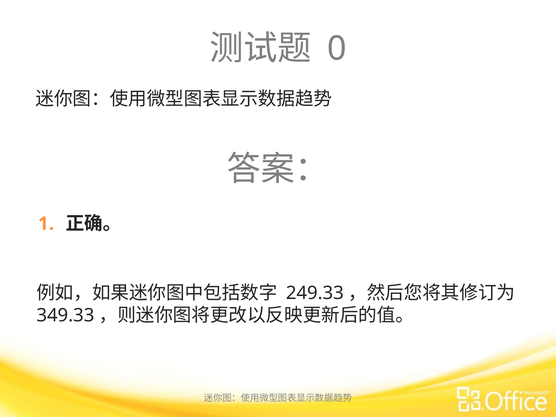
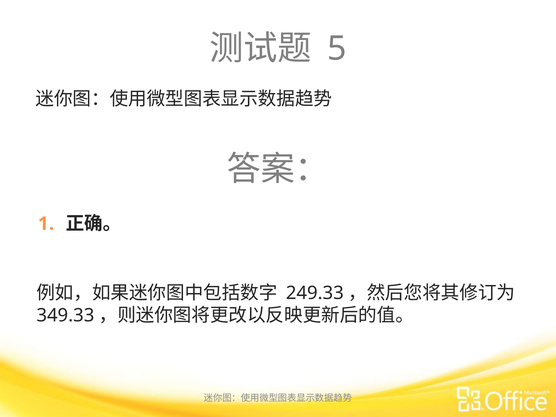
0: 0 -> 5
